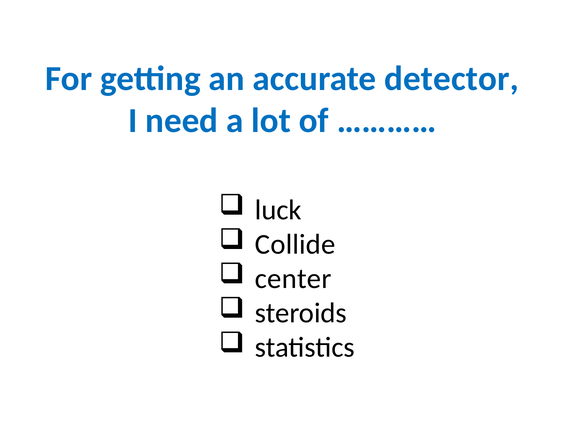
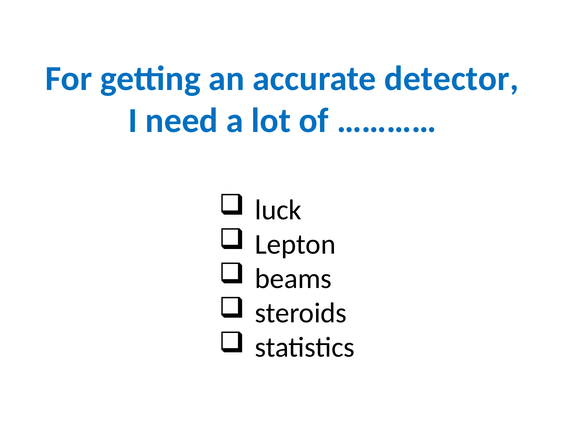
Collide: Collide -> Lepton
center: center -> beams
